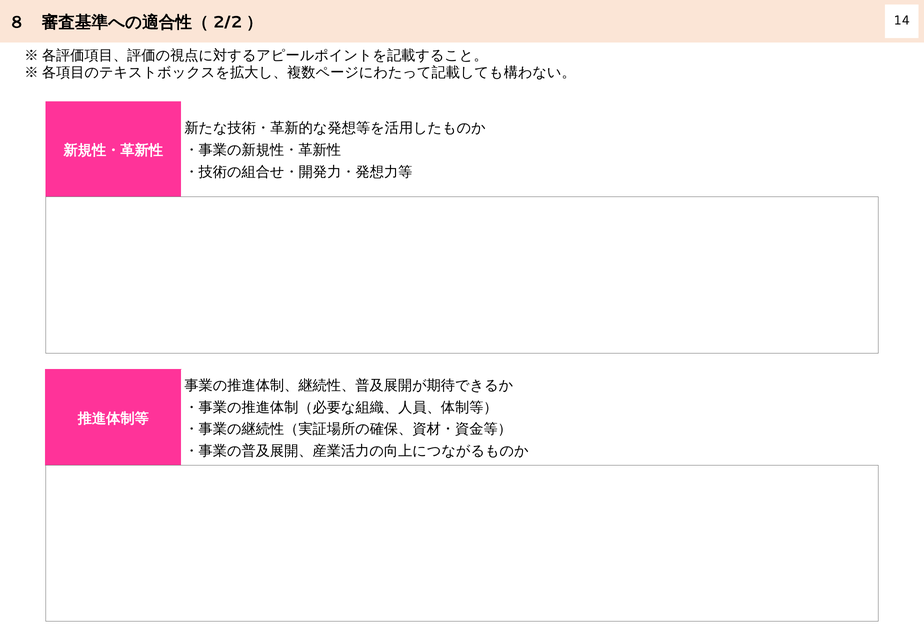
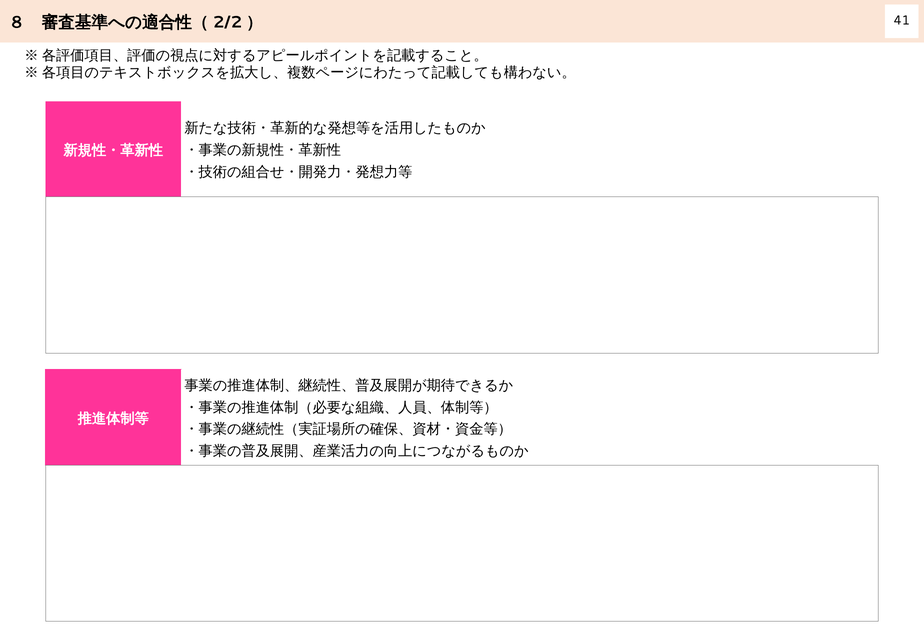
14: 14 -> 41
